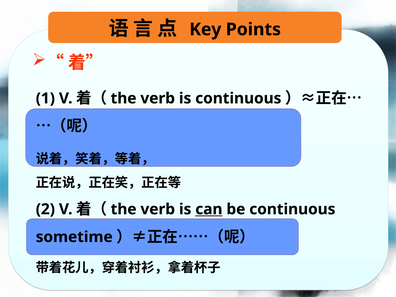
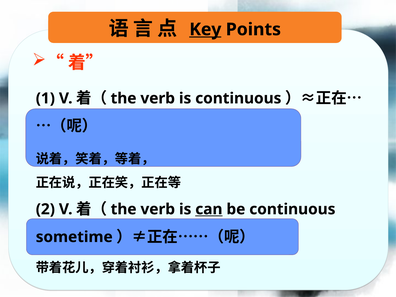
Key underline: none -> present
